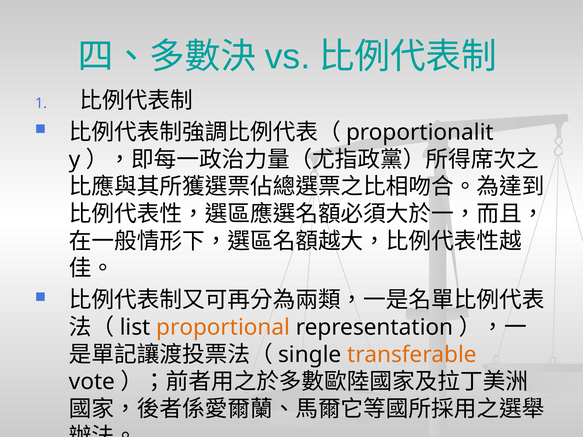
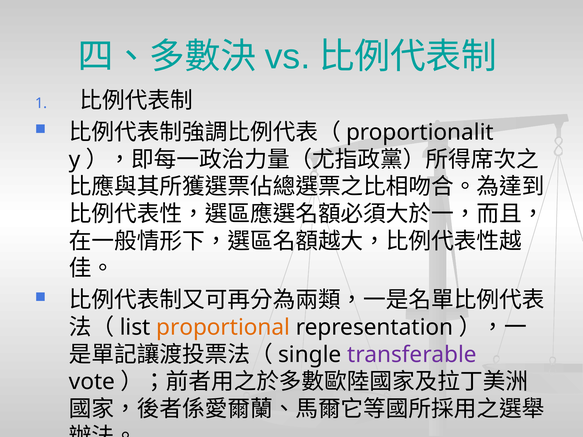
transferable colour: orange -> purple
